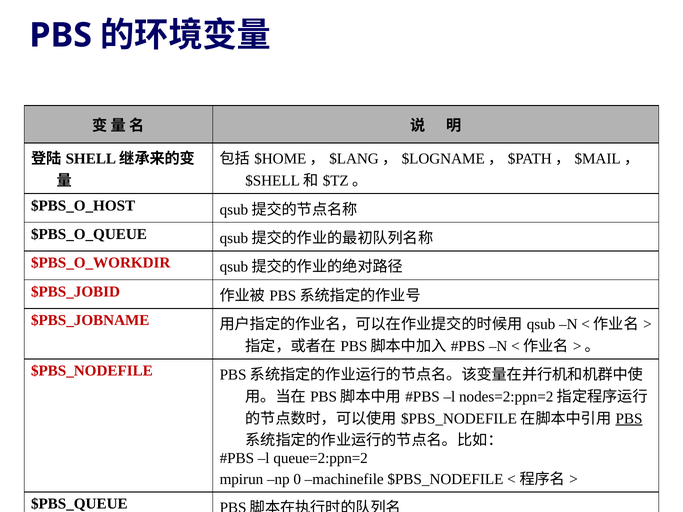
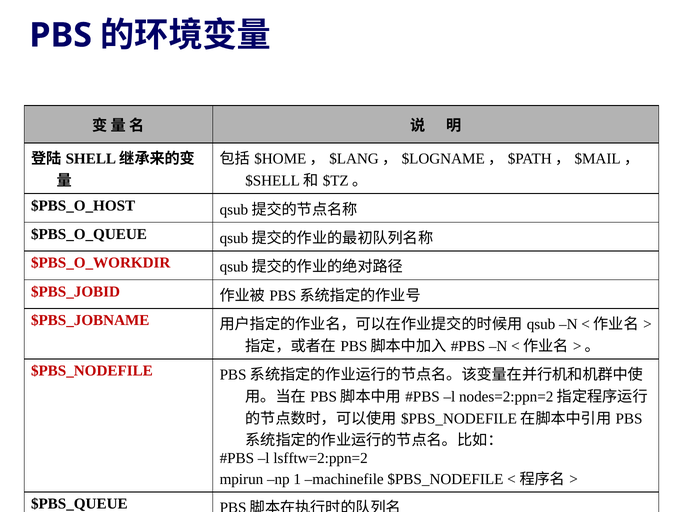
PBS at (629, 419) underline: present -> none
queue=2:ppn=2: queue=2:ppn=2 -> lsfftw=2:ppn=2
0: 0 -> 1
